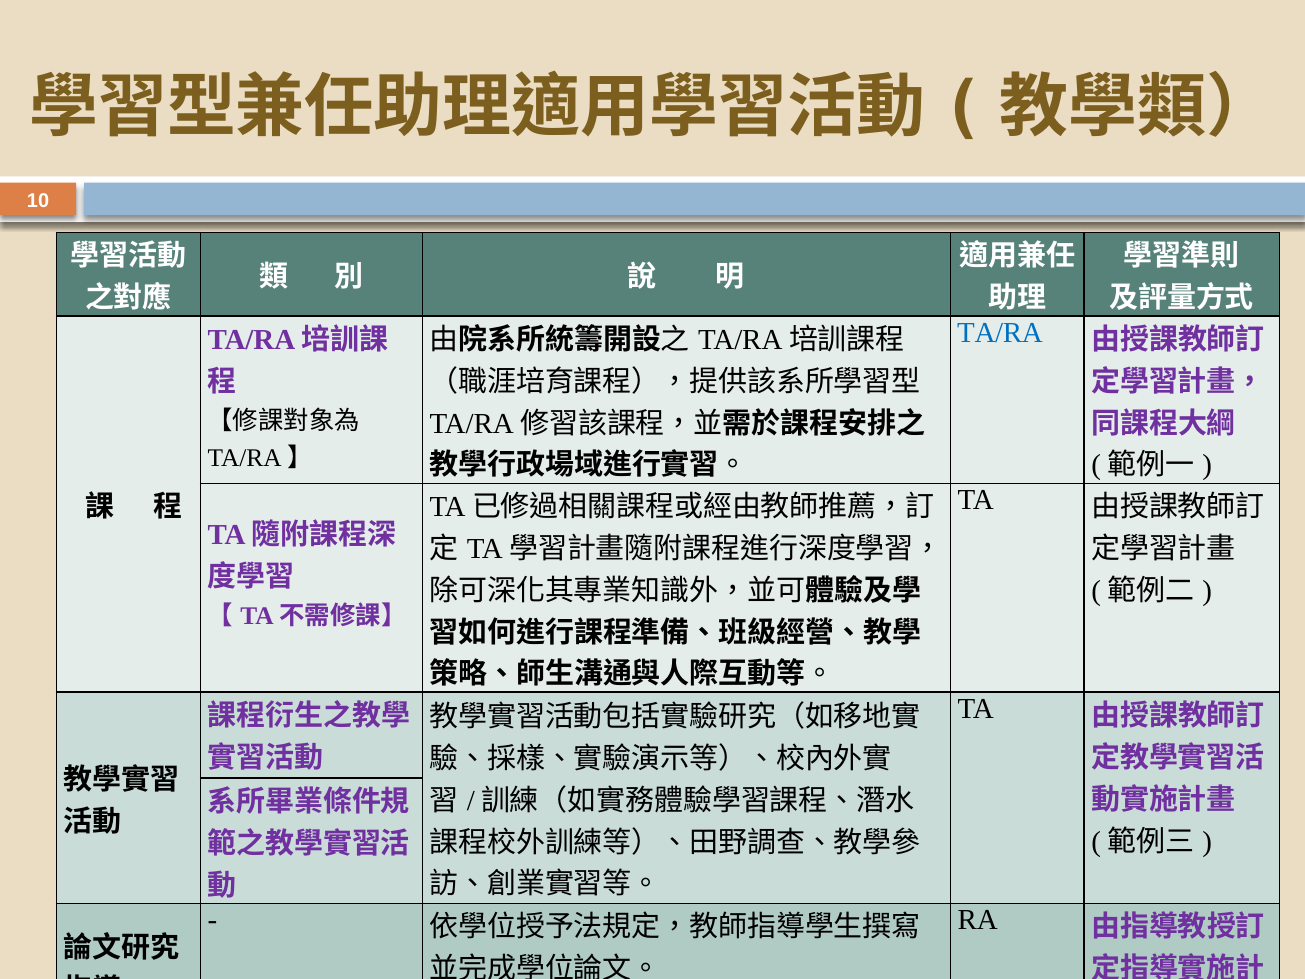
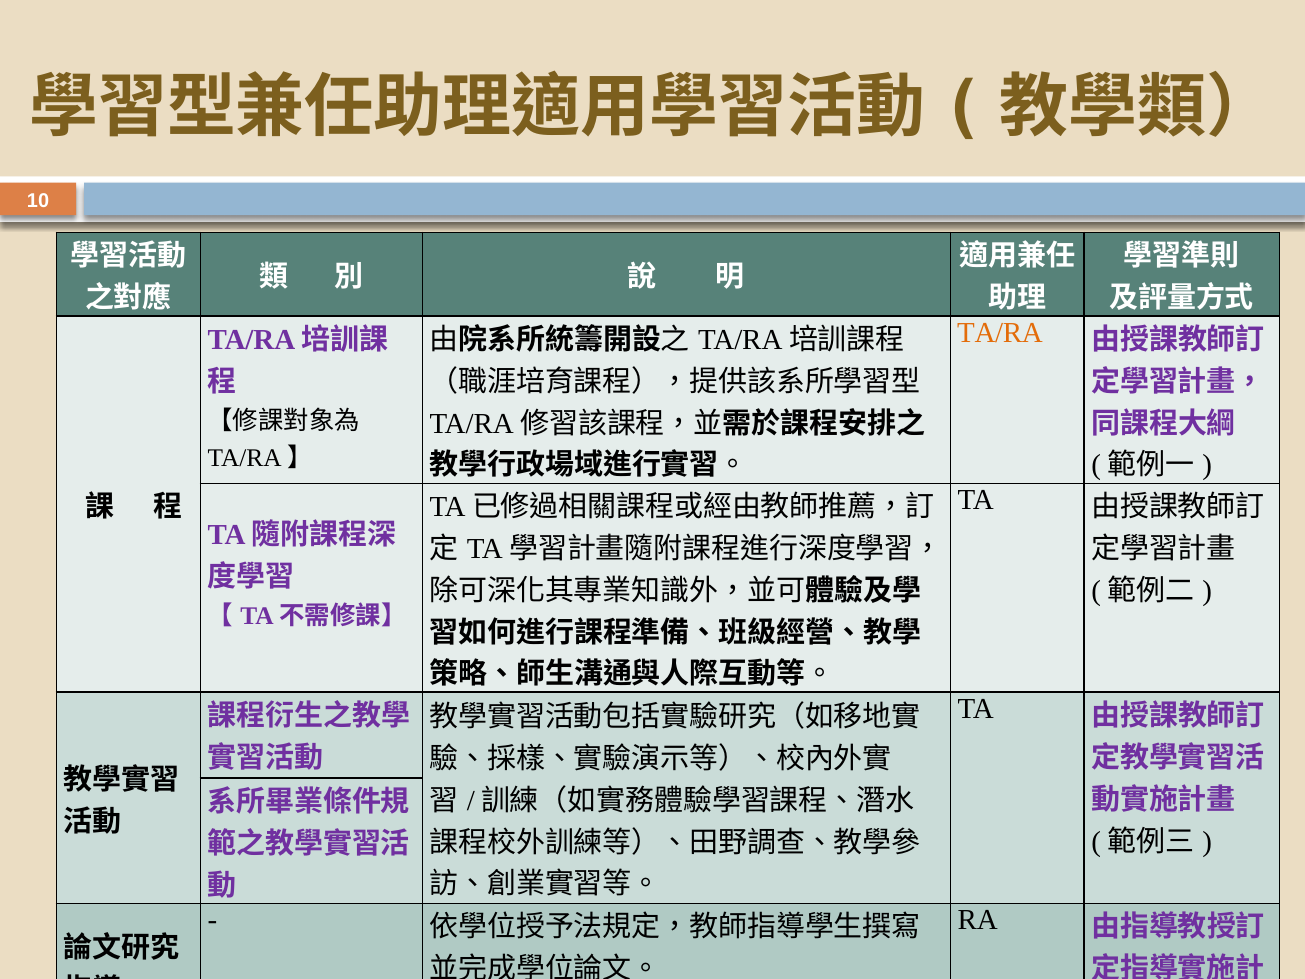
TA/RA colour: blue -> orange
